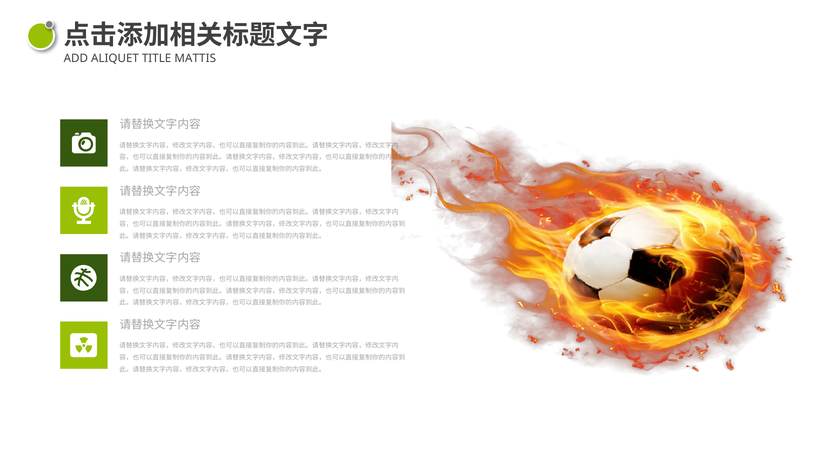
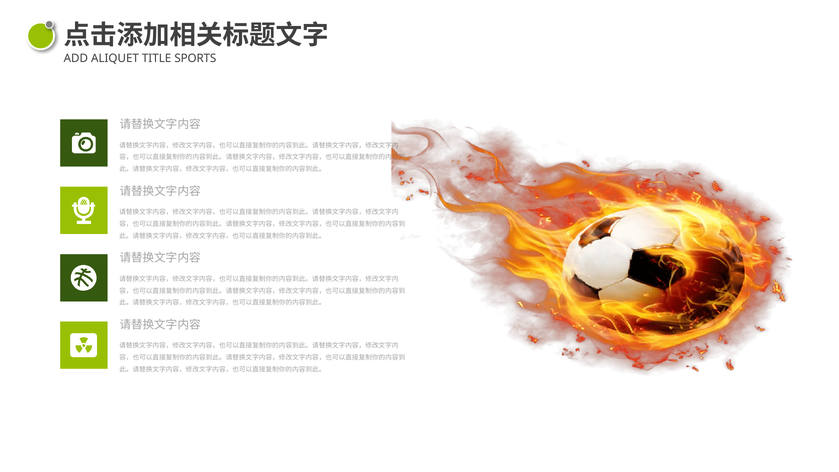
MATTIS: MATTIS -> SPORTS
